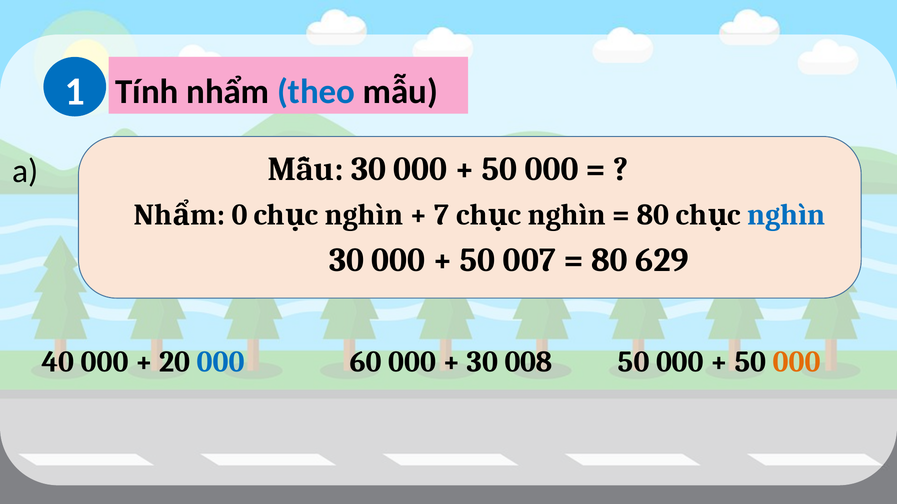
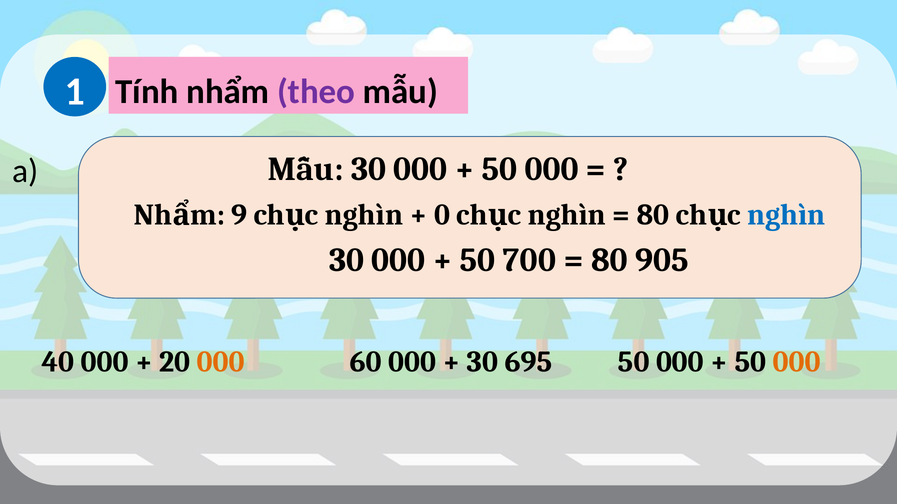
theo colour: blue -> purple
0: 0 -> 9
7: 7 -> 0
007: 007 -> 700
629: 629 -> 905
000 at (221, 363) colour: blue -> orange
008: 008 -> 695
